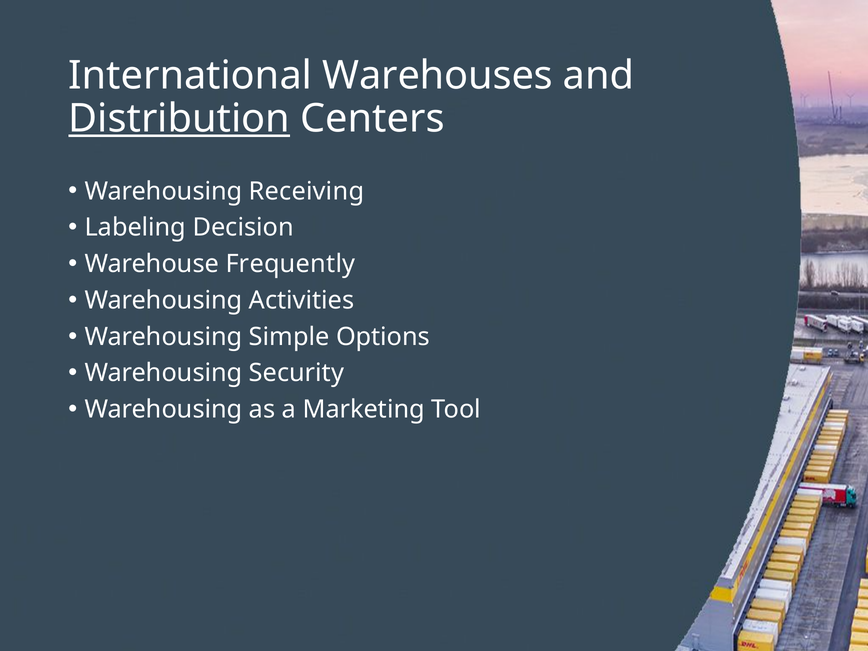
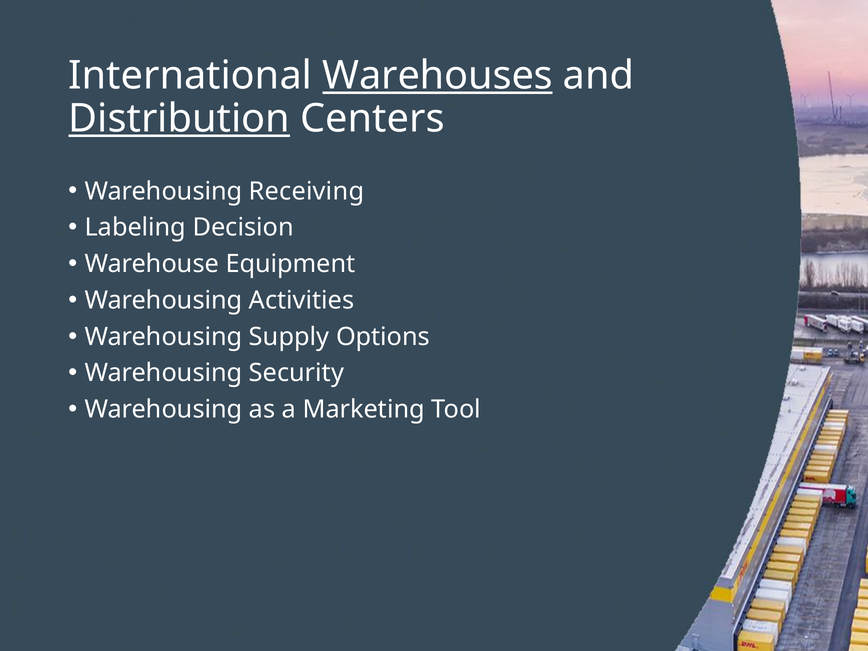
Warehouses underline: none -> present
Frequently: Frequently -> Equipment
Simple: Simple -> Supply
